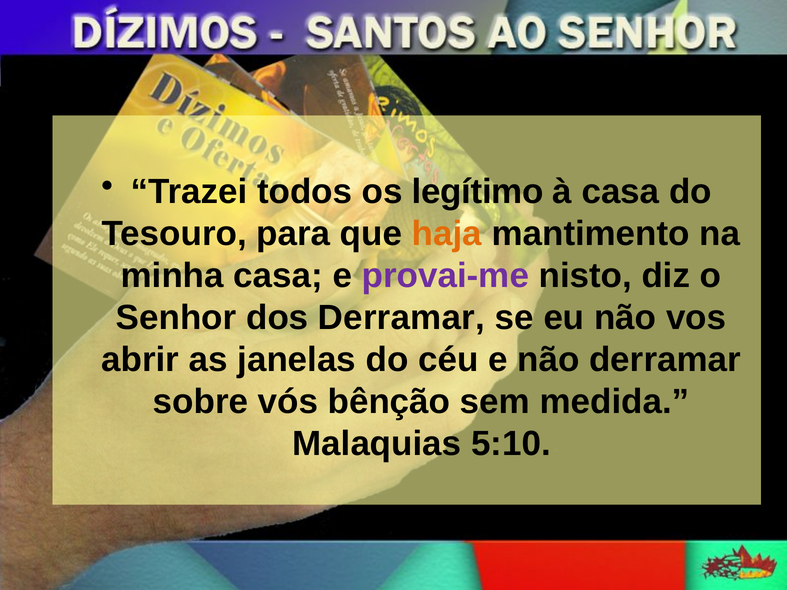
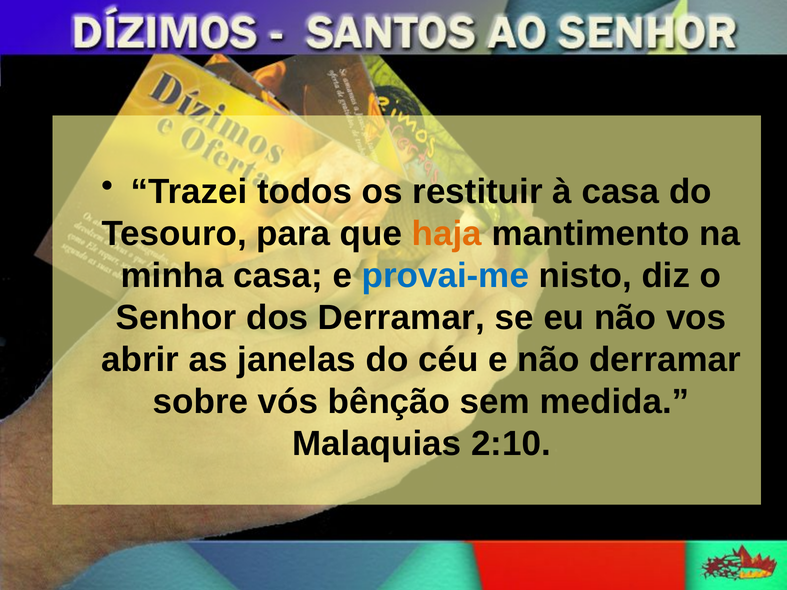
legítimo: legítimo -> restituir
provai-me colour: purple -> blue
5:10: 5:10 -> 2:10
